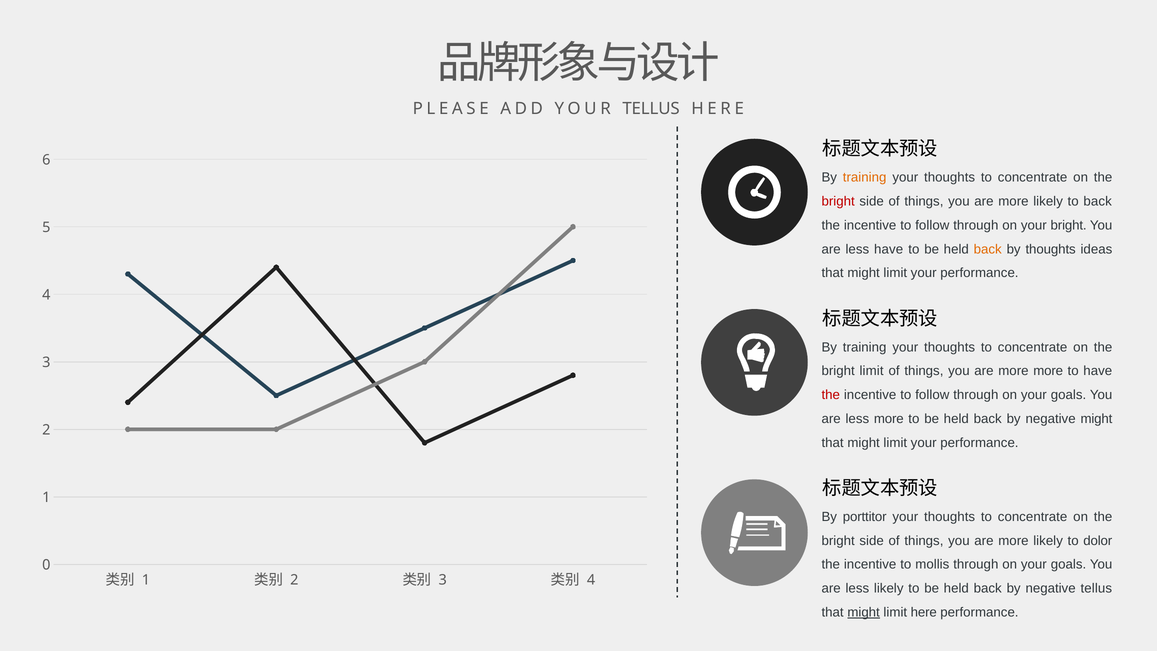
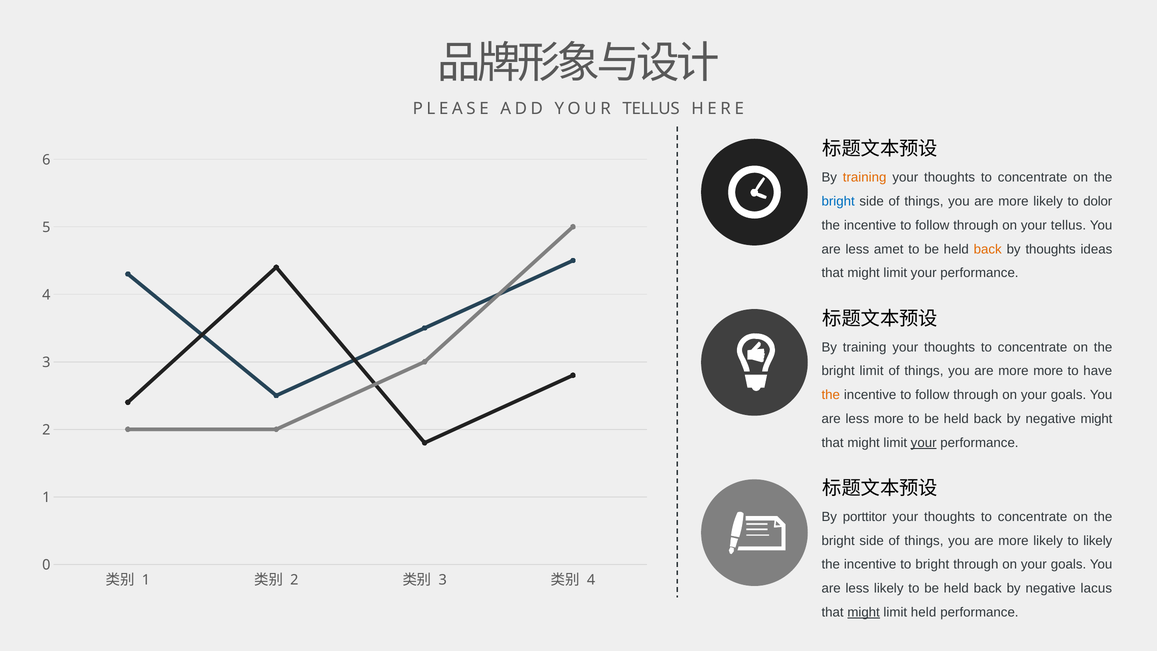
bright at (838, 201) colour: red -> blue
to back: back -> dolor
on your bright: bright -> tellus
less have: have -> amet
the at (831, 395) colour: red -> orange
your at (924, 443) underline: none -> present
to dolor: dolor -> likely
to mollis: mollis -> bright
negative tellus: tellus -> lacus
limit here: here -> held
